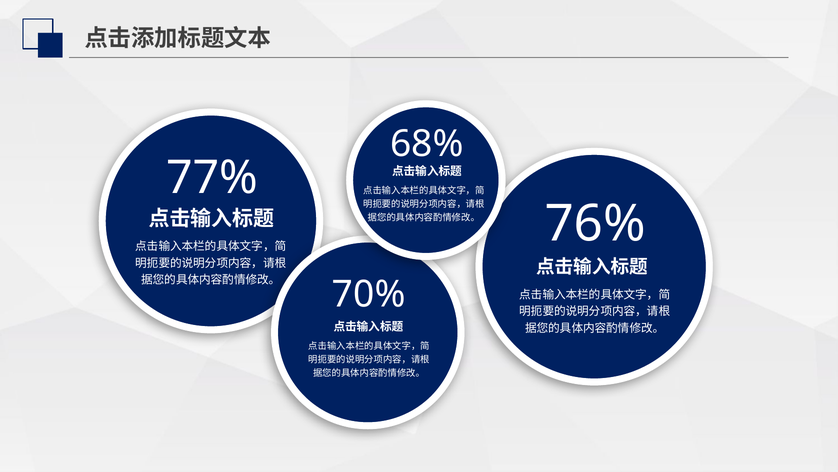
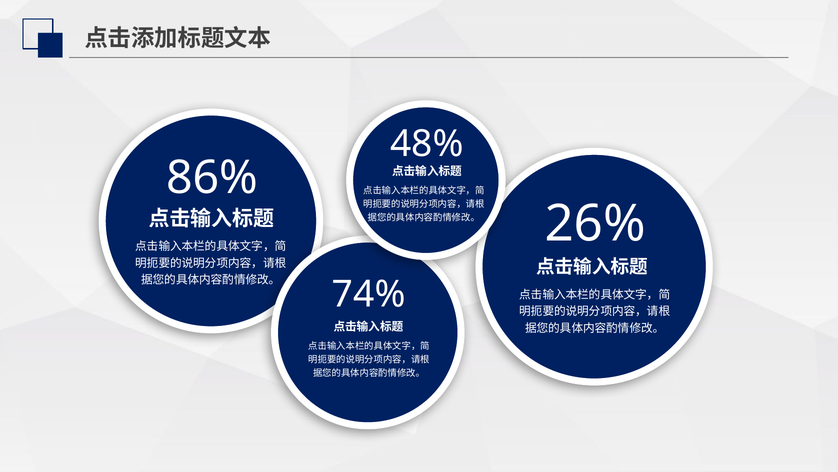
68%: 68% -> 48%
77%: 77% -> 86%
76%: 76% -> 26%
70%: 70% -> 74%
